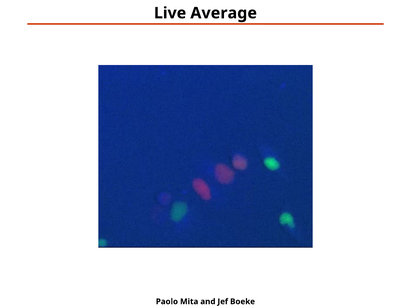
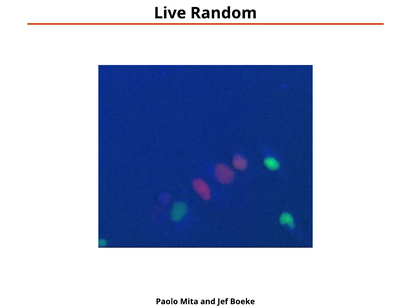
Average: Average -> Random
